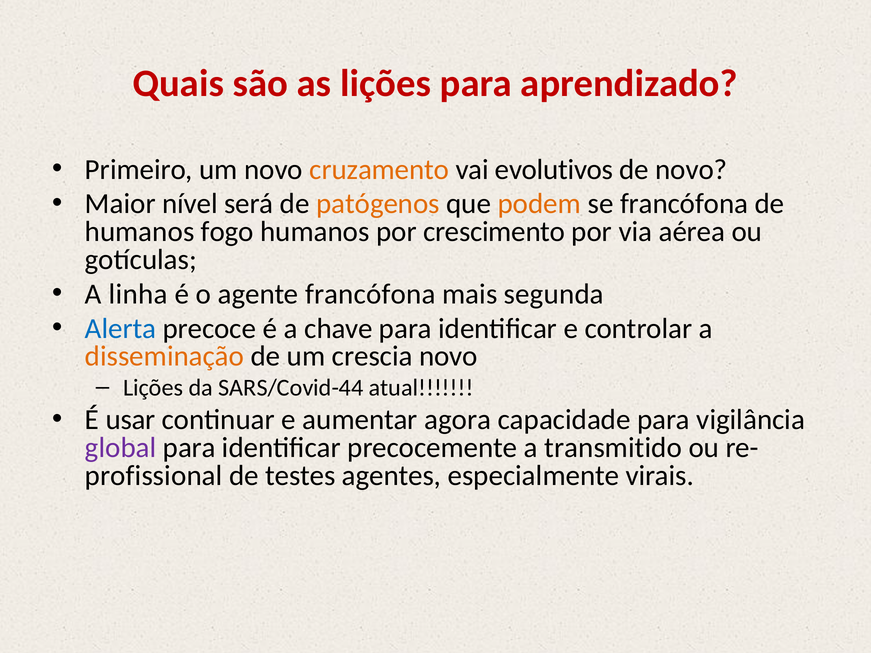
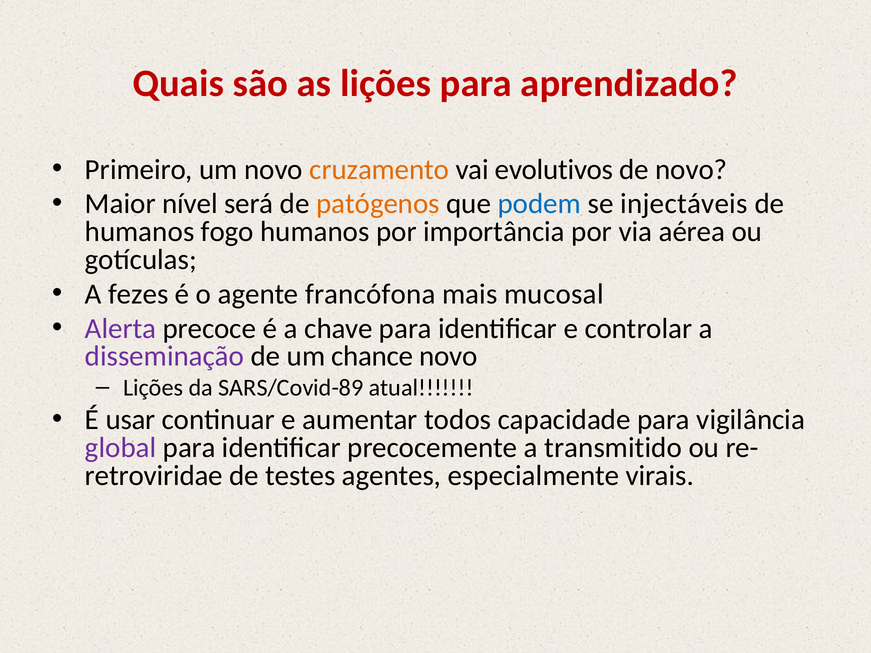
podem colour: orange -> blue
se francófona: francófona -> injectáveis
crescimento: crescimento -> importância
linha: linha -> fezes
segunda: segunda -> mucosal
Alerta colour: blue -> purple
disseminação colour: orange -> purple
crescia: crescia -> chance
SARS/Covid-44: SARS/Covid-44 -> SARS/Covid-89
agora: agora -> todos
profissional: profissional -> retroviridae
